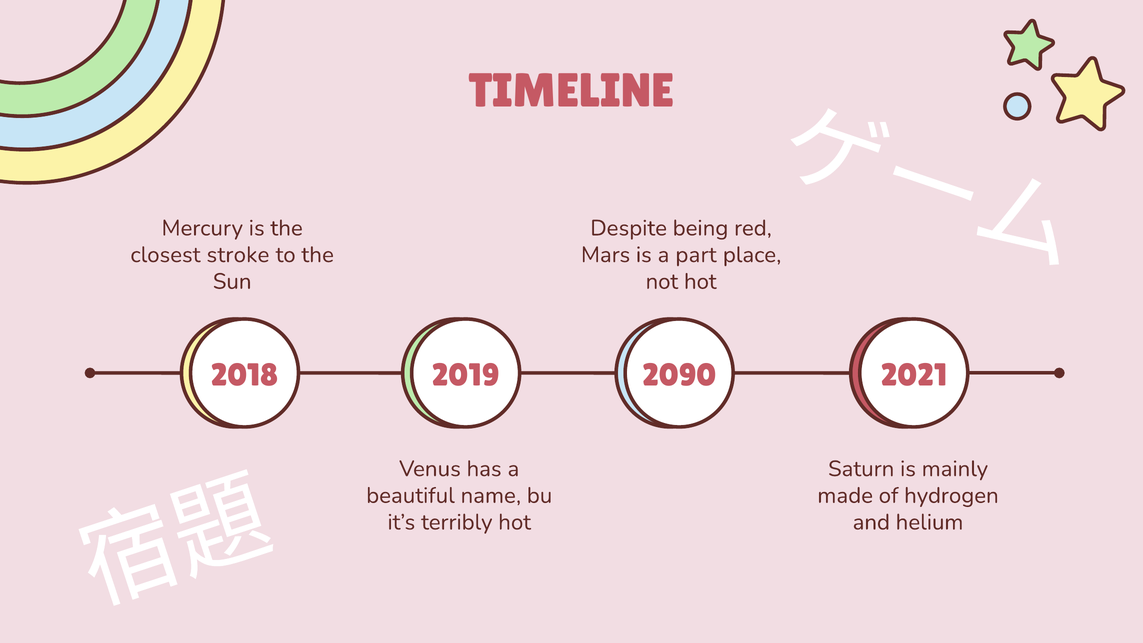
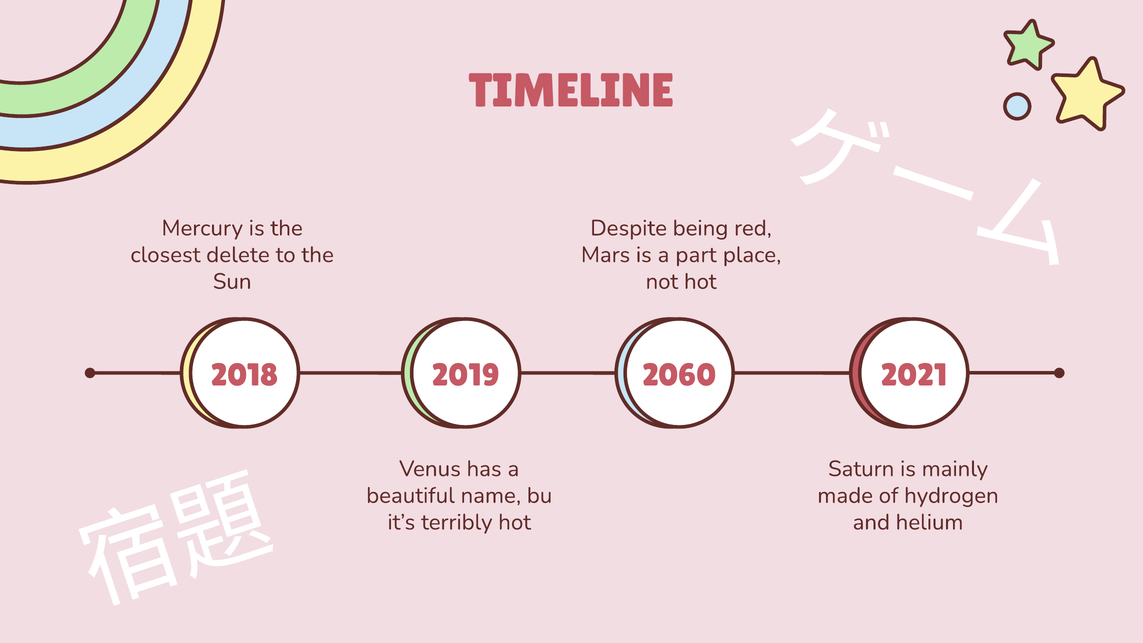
stroke: stroke -> delete
2090: 2090 -> 2060
